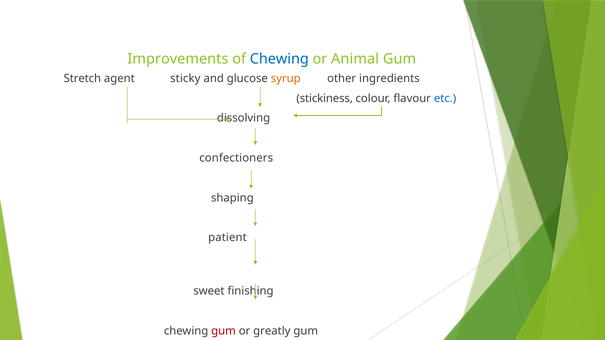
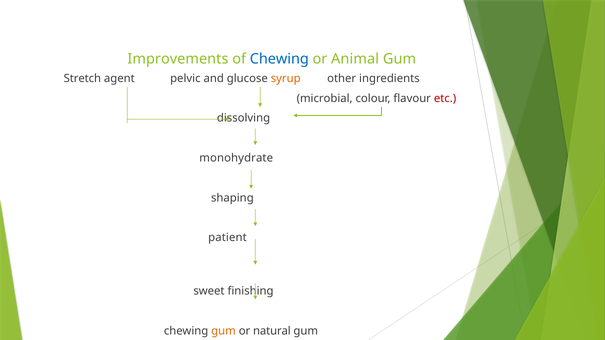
sticky: sticky -> pelvic
stickiness: stickiness -> microbial
etc colour: blue -> red
confectioners: confectioners -> monohydrate
gum at (224, 331) colour: red -> orange
greatly: greatly -> natural
